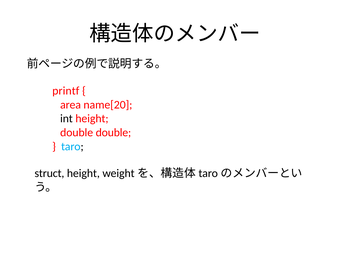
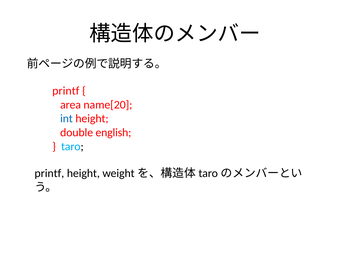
int colour: black -> blue
double double: double -> english
struct at (49, 174): struct -> printf
